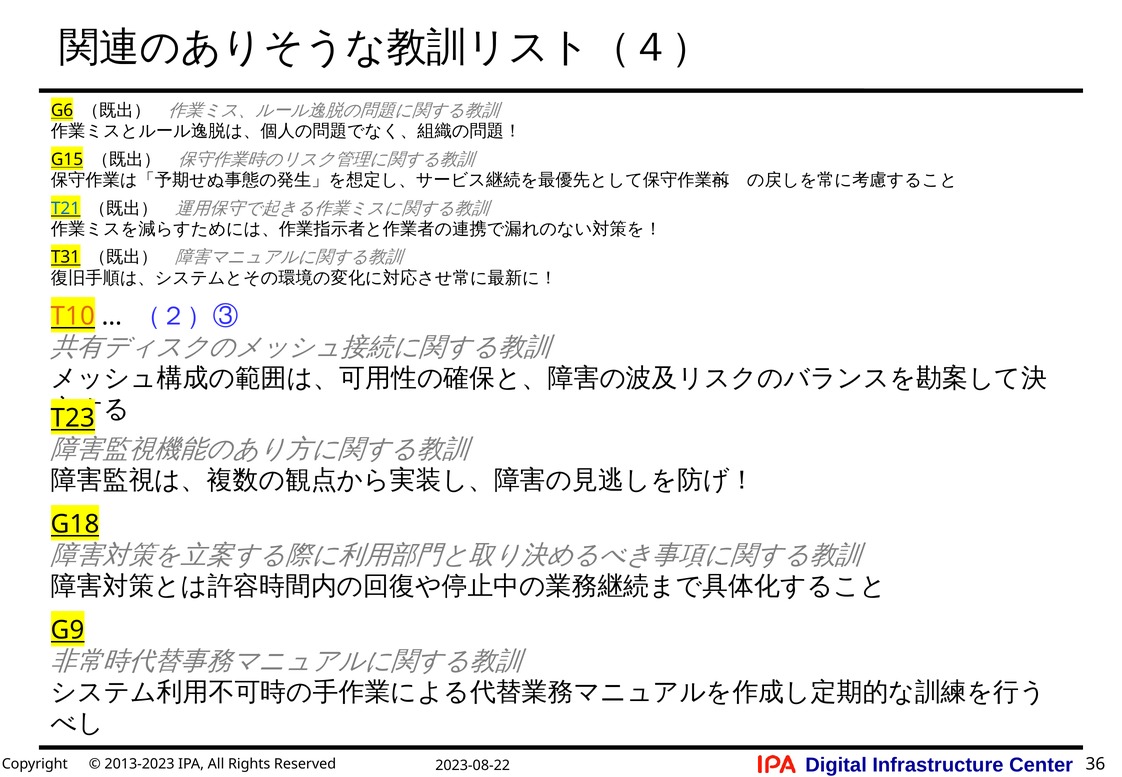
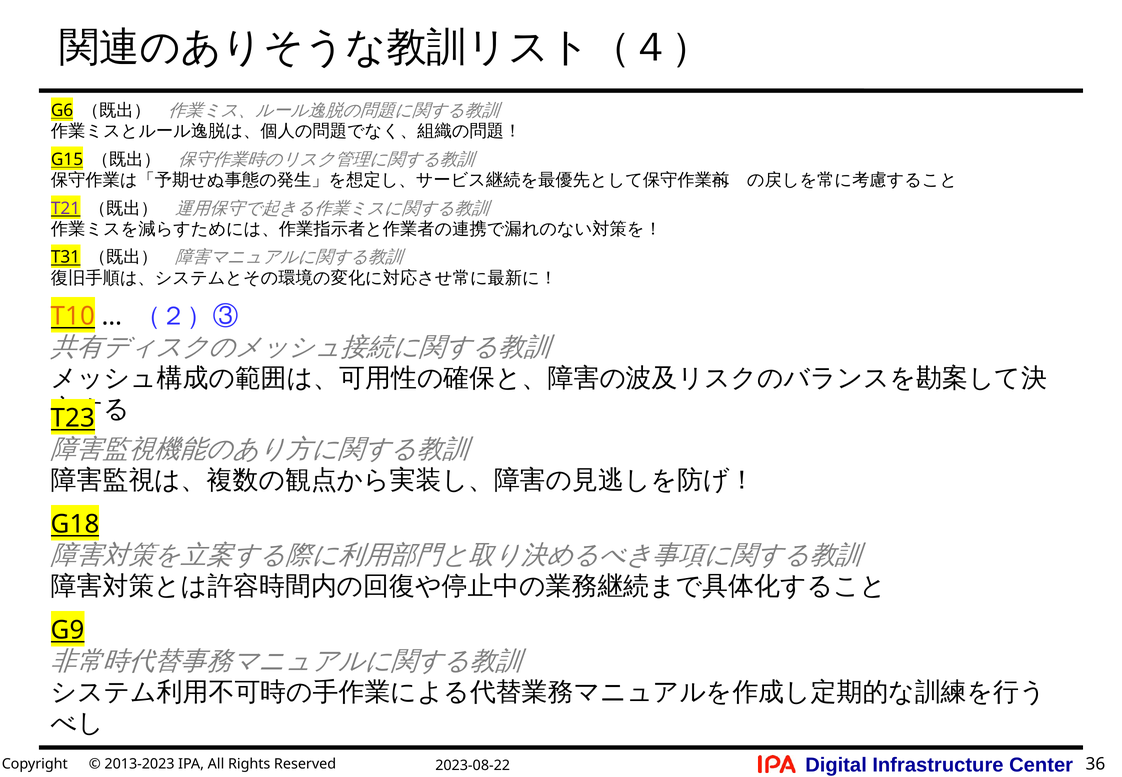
T21 colour: blue -> purple
